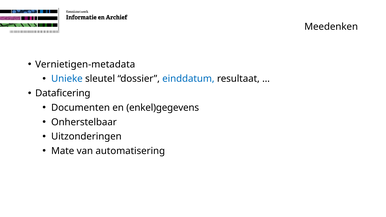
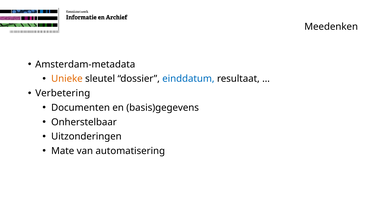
Vernietigen-metadata: Vernietigen-metadata -> Amsterdam-metadata
Unieke colour: blue -> orange
Dataficering: Dataficering -> Verbetering
enkel)gegevens: enkel)gegevens -> basis)gegevens
